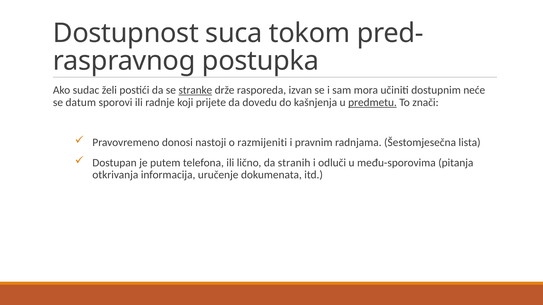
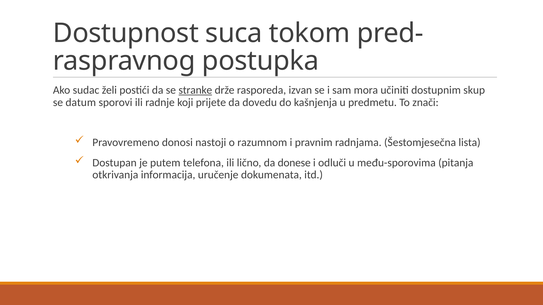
neće: neće -> skup
predmetu underline: present -> none
razmijeniti: razmijeniti -> razumnom
stranih: stranih -> donese
